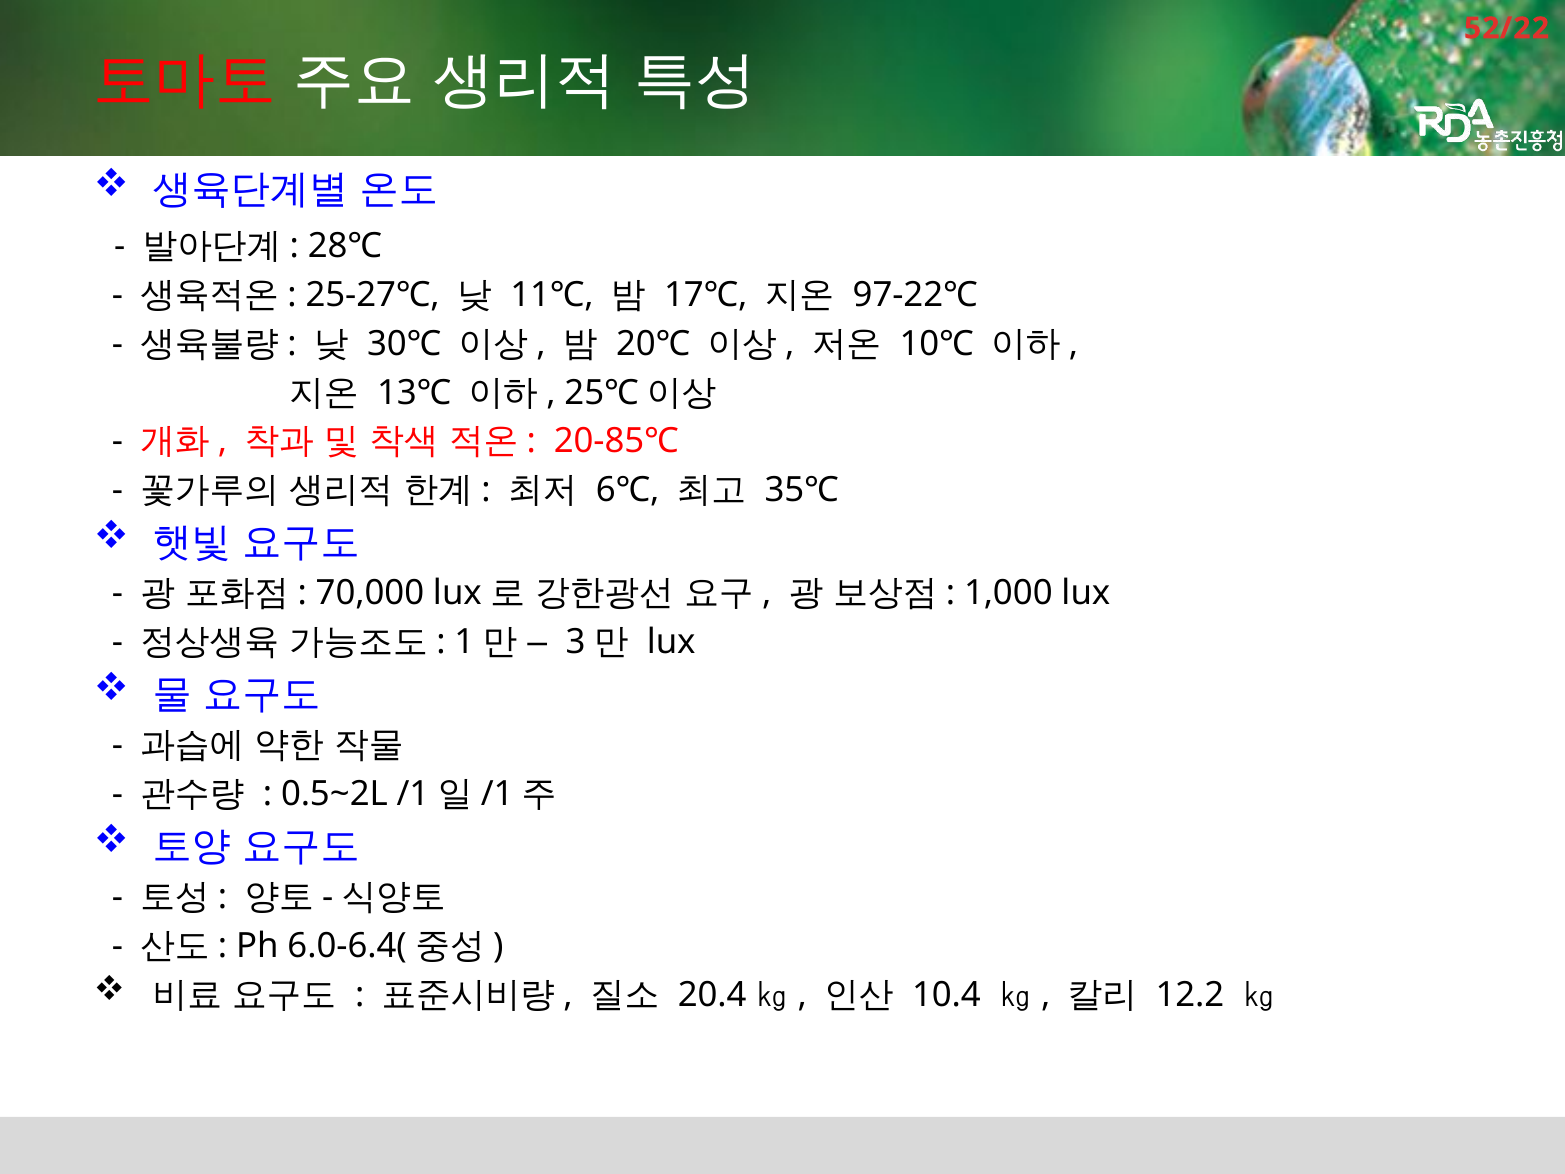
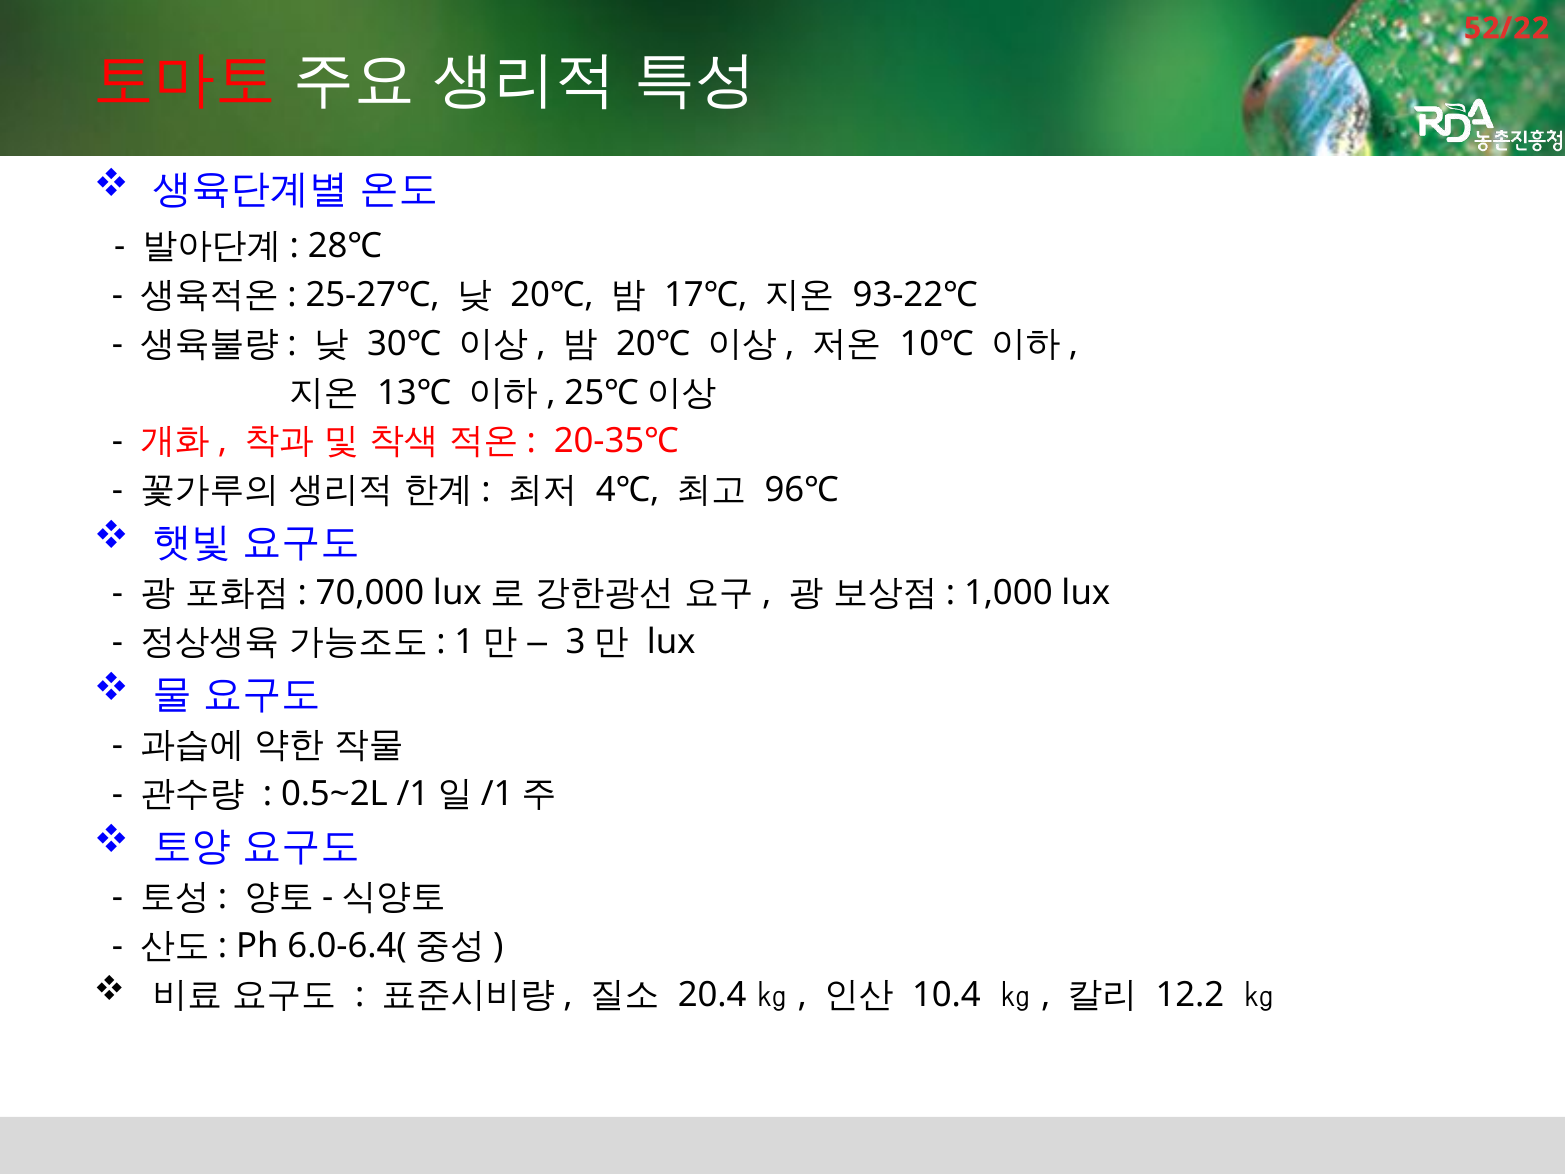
11℃ at (552, 295): 11℃ -> 20℃
97-22℃: 97-22℃ -> 93-22℃
20-85℃: 20-85℃ -> 20-35℃
6℃: 6℃ -> 4℃
35℃: 35℃ -> 96℃
